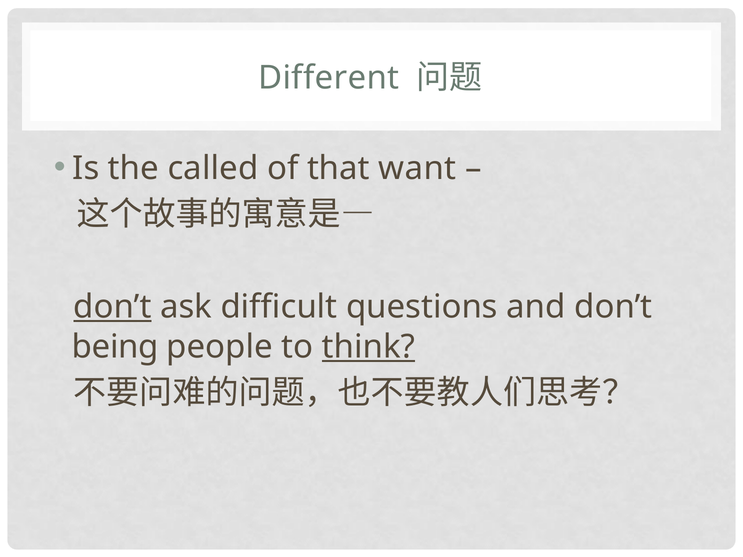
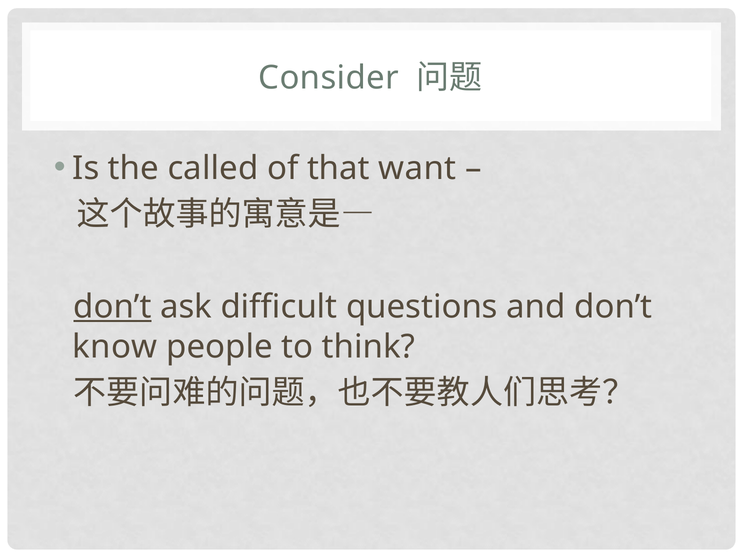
Different: Different -> Consider
being: being -> know
think underline: present -> none
